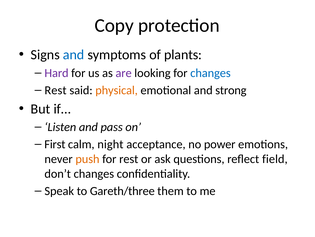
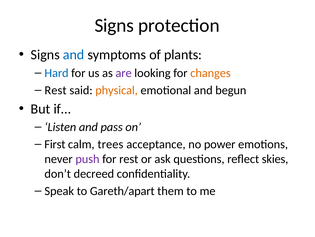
Copy at (114, 25): Copy -> Signs
Hard colour: purple -> blue
changes at (211, 73) colour: blue -> orange
strong: strong -> begun
night: night -> trees
push colour: orange -> purple
field: field -> skies
don’t changes: changes -> decreed
Gareth/three: Gareth/three -> Gareth/apart
